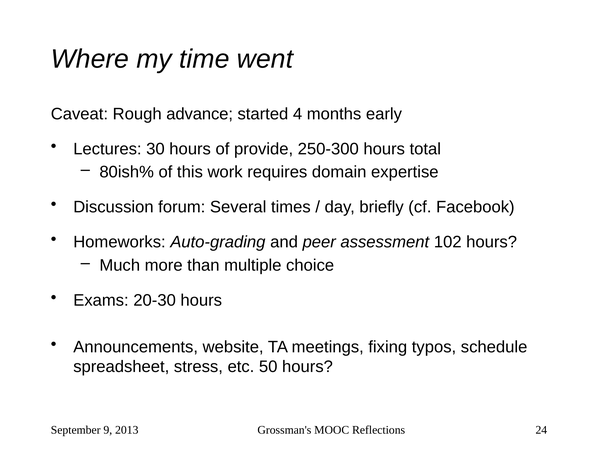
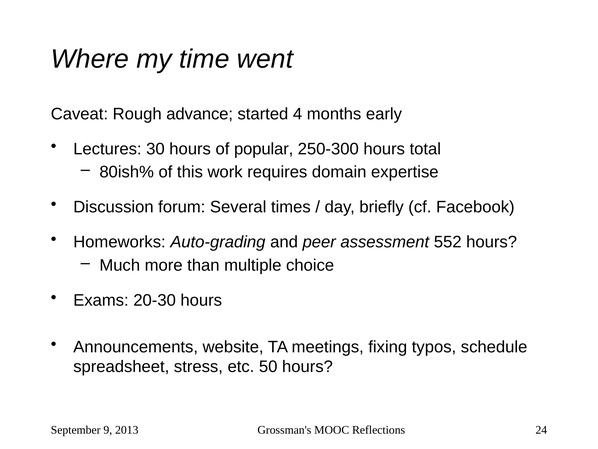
provide: provide -> popular
102: 102 -> 552
